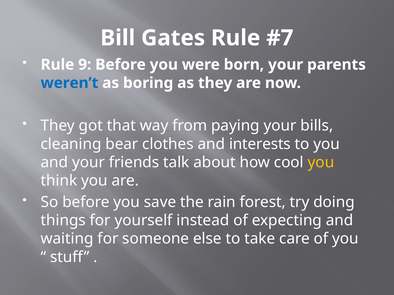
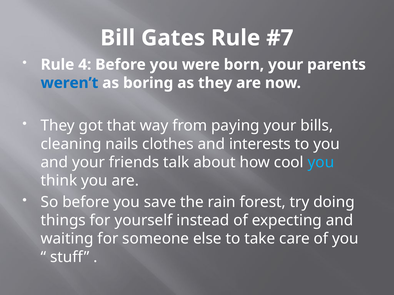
9: 9 -> 4
bear: bear -> nails
you at (321, 163) colour: yellow -> light blue
